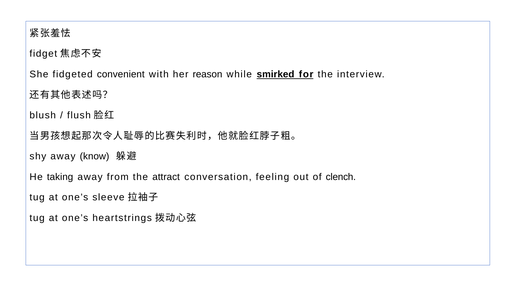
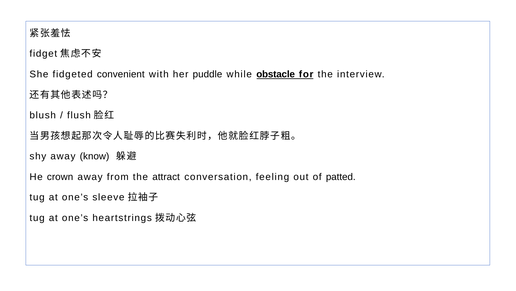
reason: reason -> puddle
smirked: smirked -> obstacle
taking: taking -> crown
clench: clench -> patted
